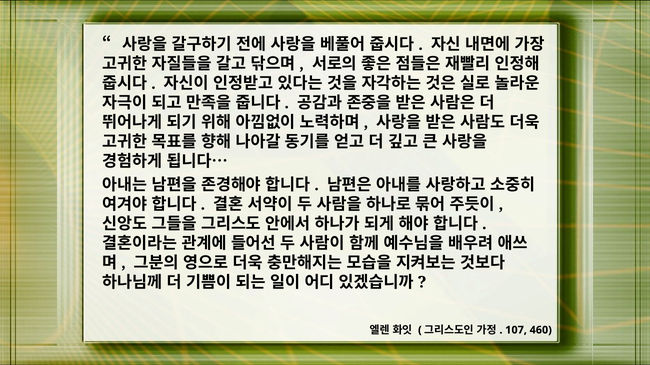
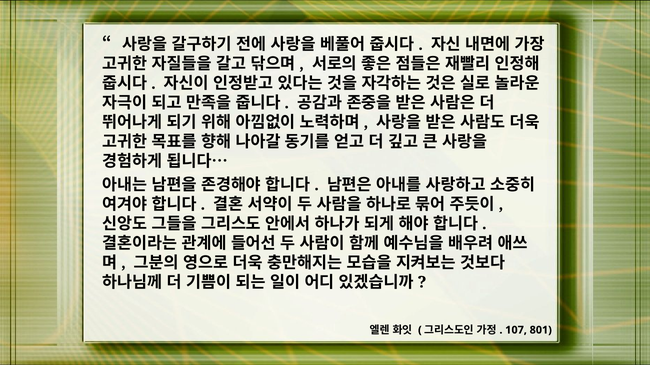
460: 460 -> 801
